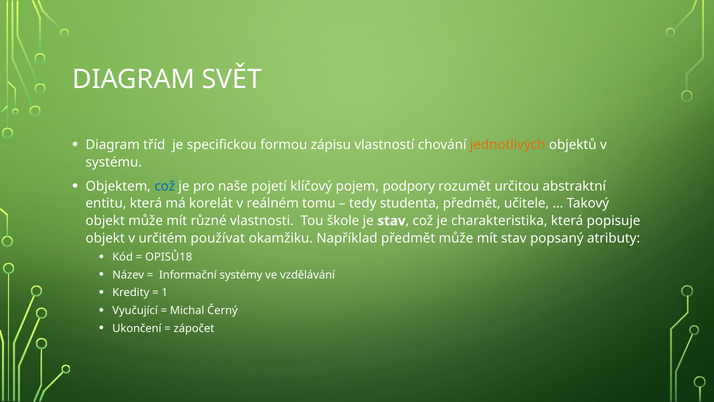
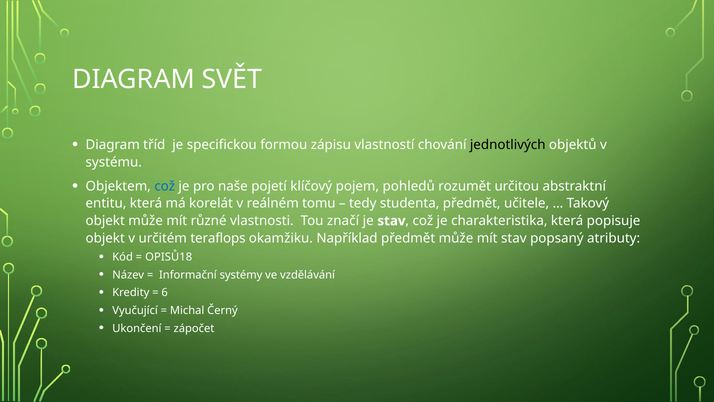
jednotlivých colour: orange -> black
podpory: podpory -> pohledů
škole: škole -> značí
používat: používat -> teraflops
1: 1 -> 6
